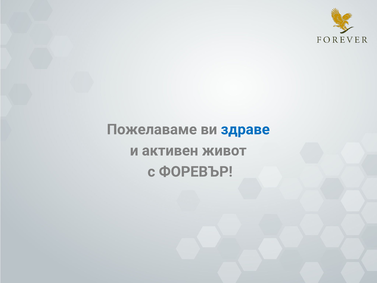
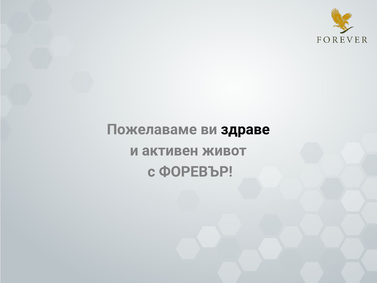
здраве colour: blue -> black
